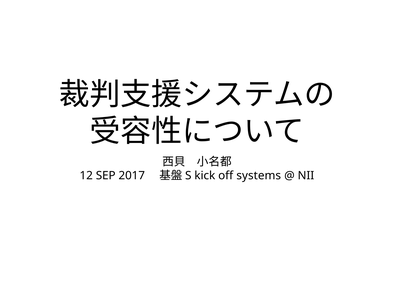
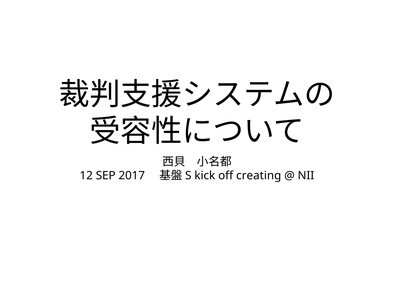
systems: systems -> creating
